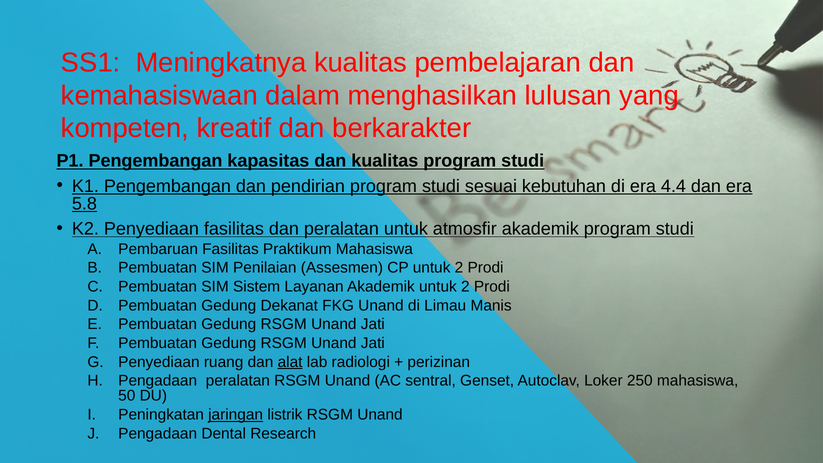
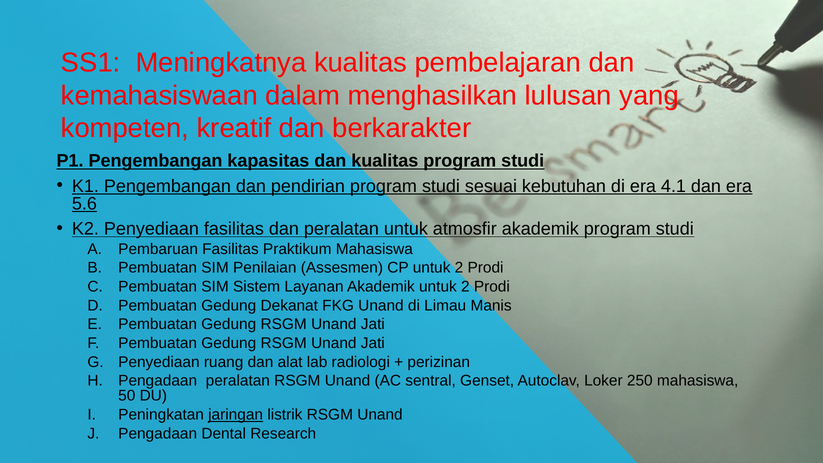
4.4: 4.4 -> 4.1
5.8: 5.8 -> 5.6
alat underline: present -> none
